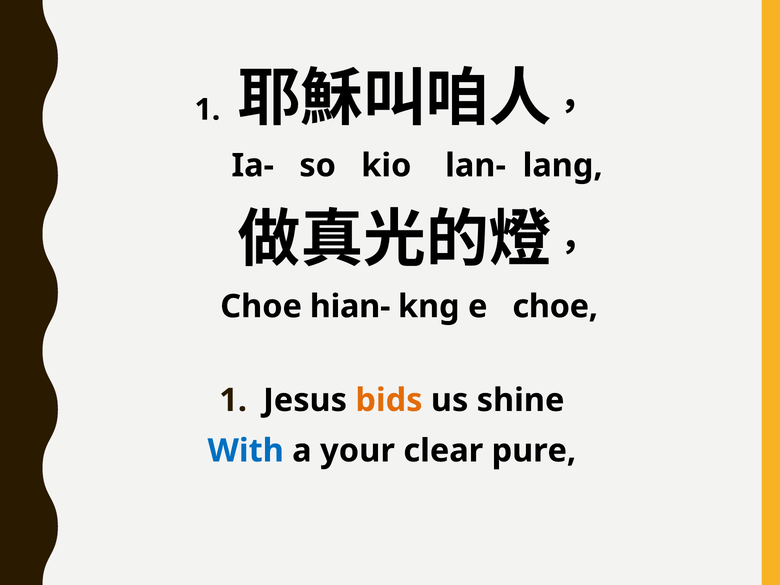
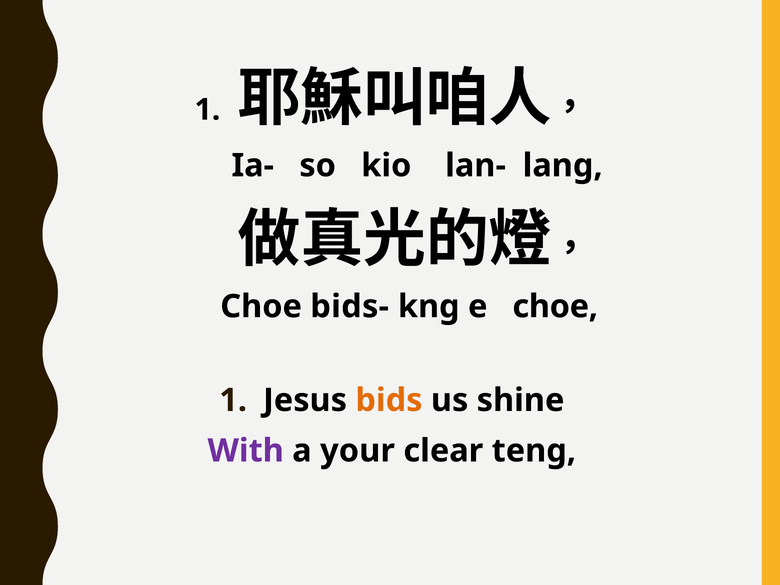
hian-: hian- -> bids-
With colour: blue -> purple
pure: pure -> teng
